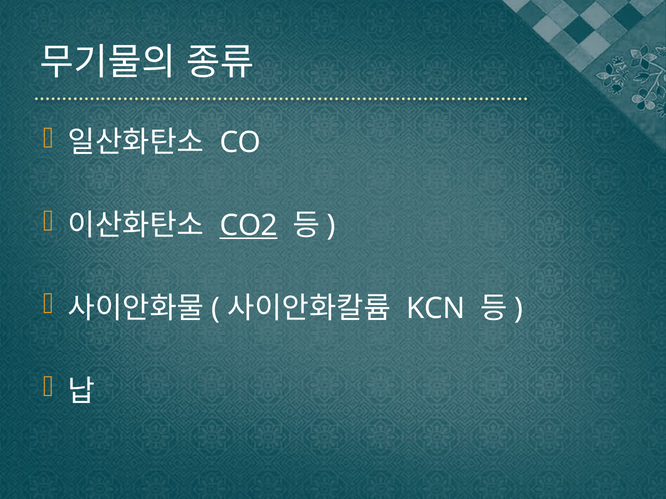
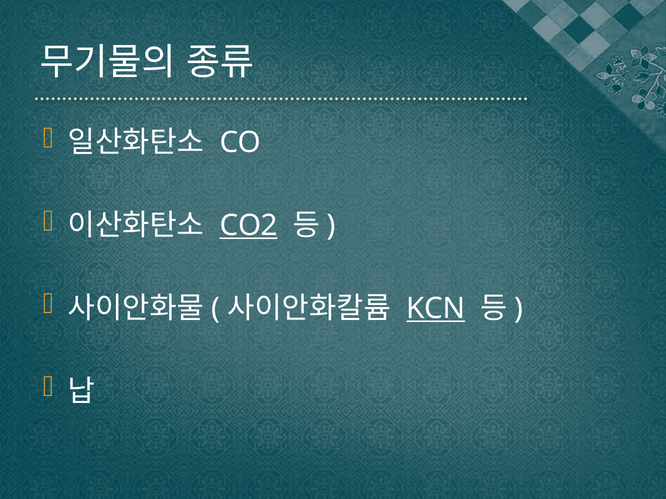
KCN underline: none -> present
